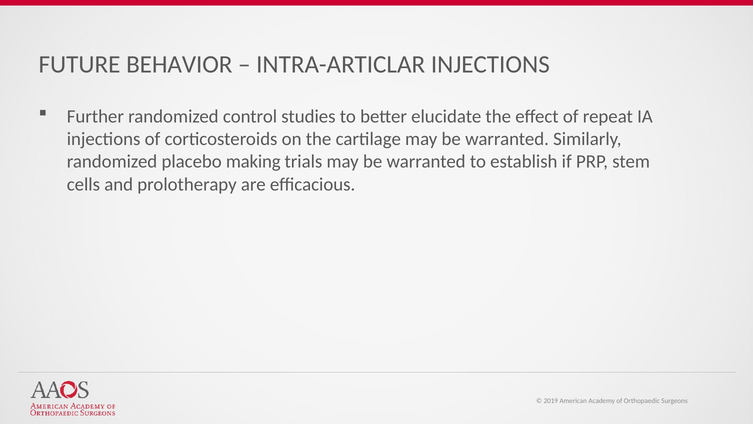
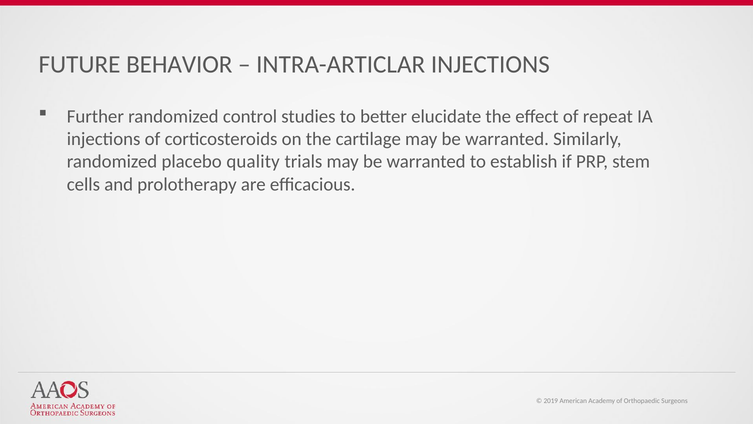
making: making -> quality
